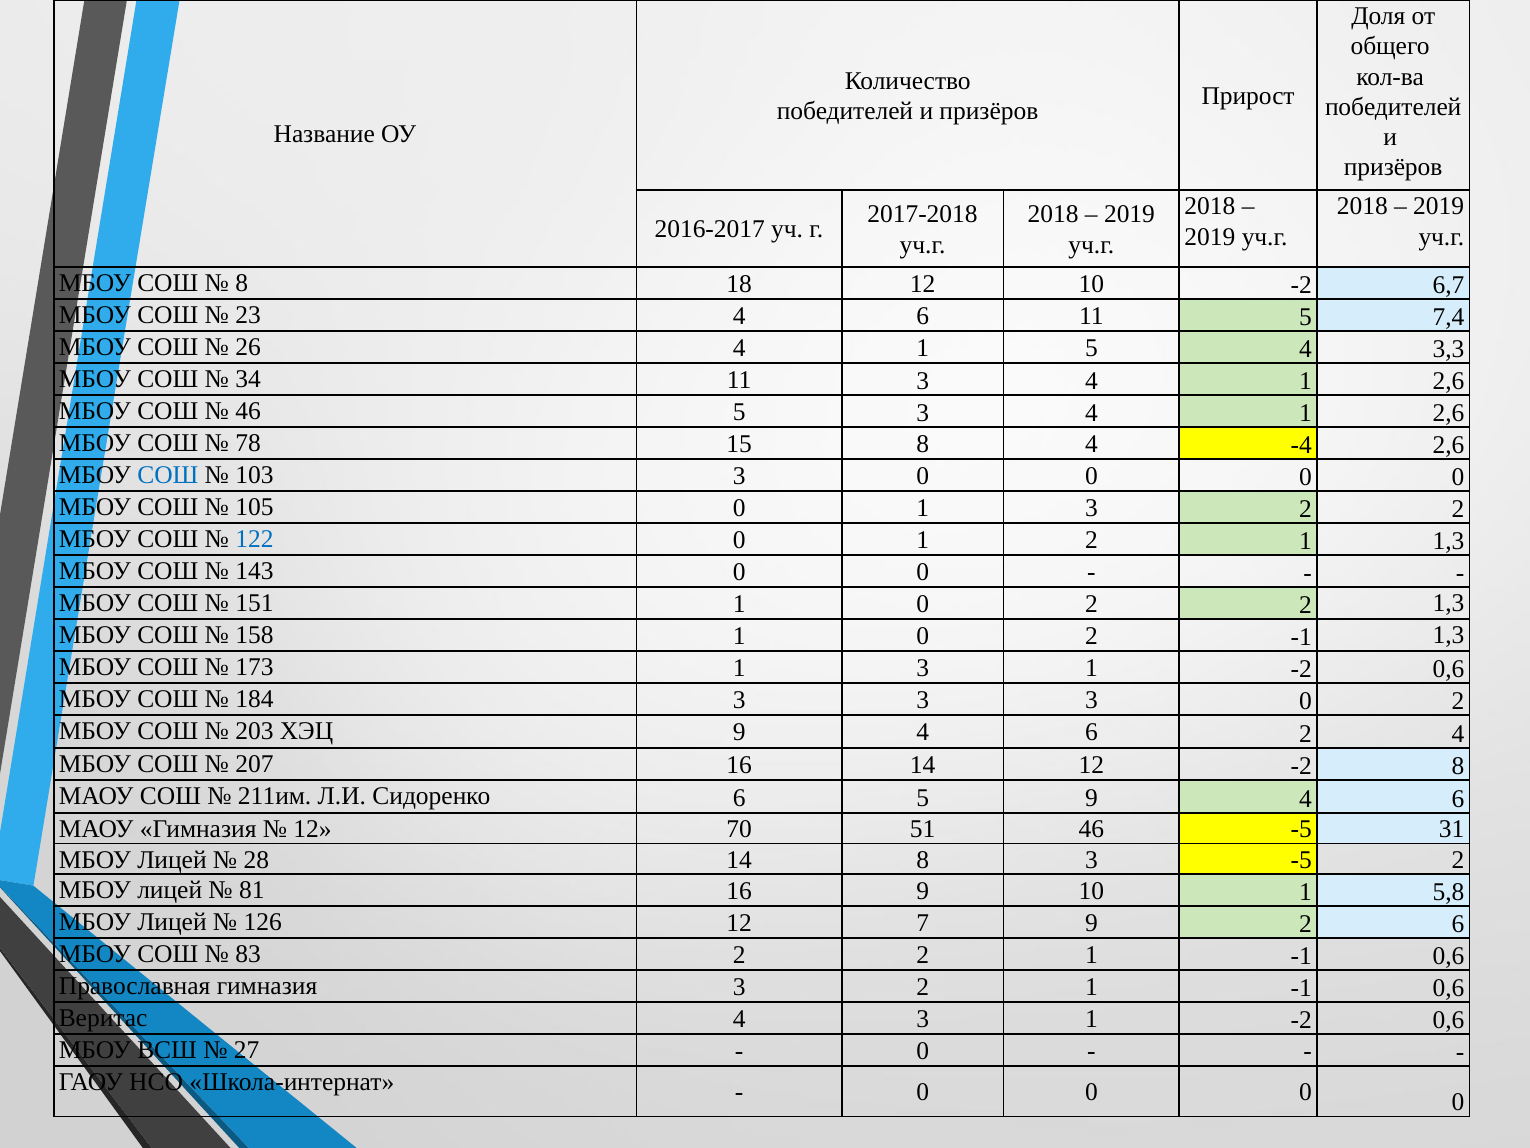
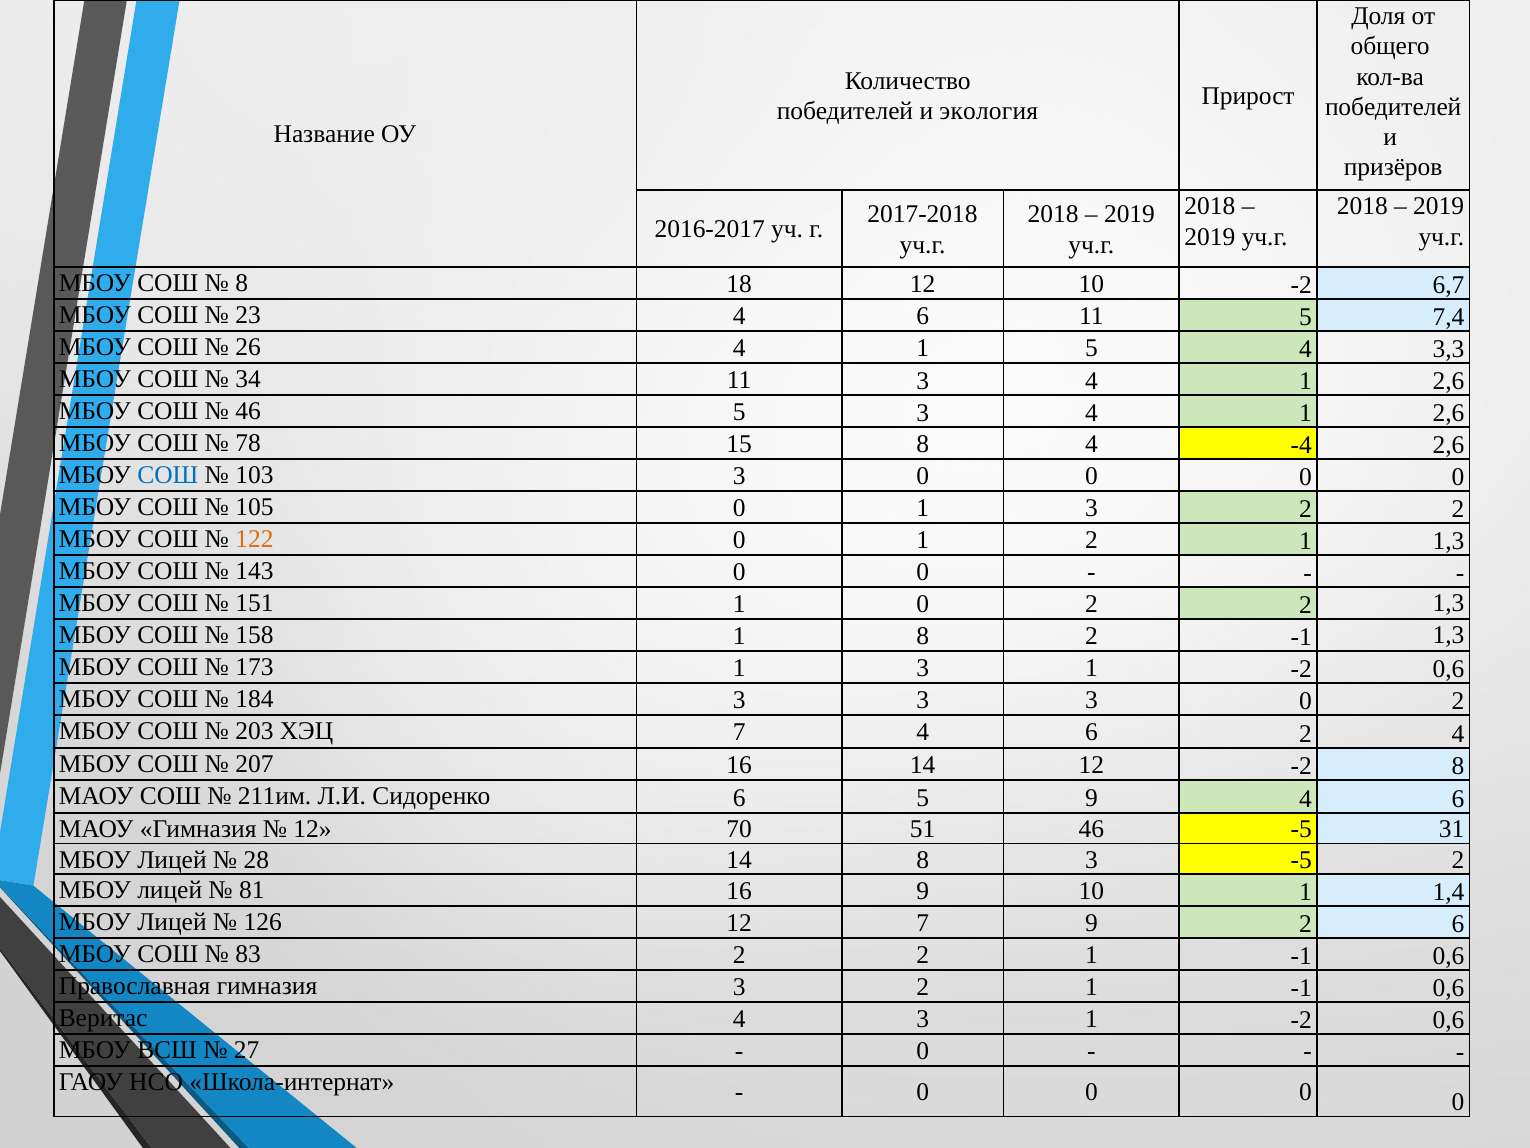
призёров at (989, 111): призёров -> экология
122 colour: blue -> orange
158 1 0: 0 -> 8
ХЭЦ 9: 9 -> 7
5,8: 5,8 -> 1,4
